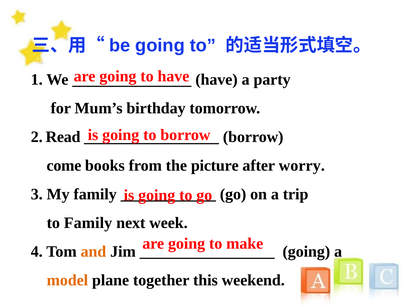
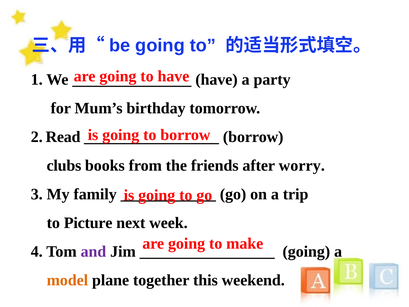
come: come -> clubs
picture: picture -> friends
to Family: Family -> Picture
and colour: orange -> purple
